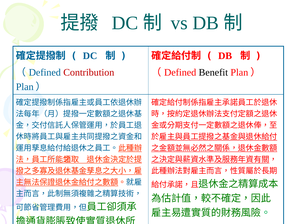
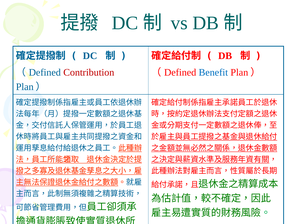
Benefit colour: black -> blue
